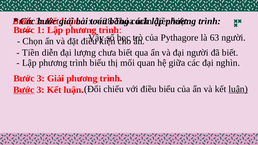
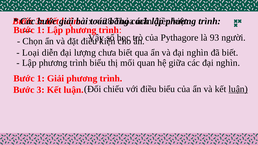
63: 63 -> 93
Tiền: Tiền -> Loại
và đại người: người -> nghìn
3 at (41, 79): 3 -> 1
Bước at (24, 90) underline: present -> none
